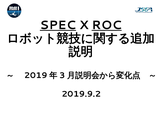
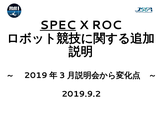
ROC underline: present -> none
